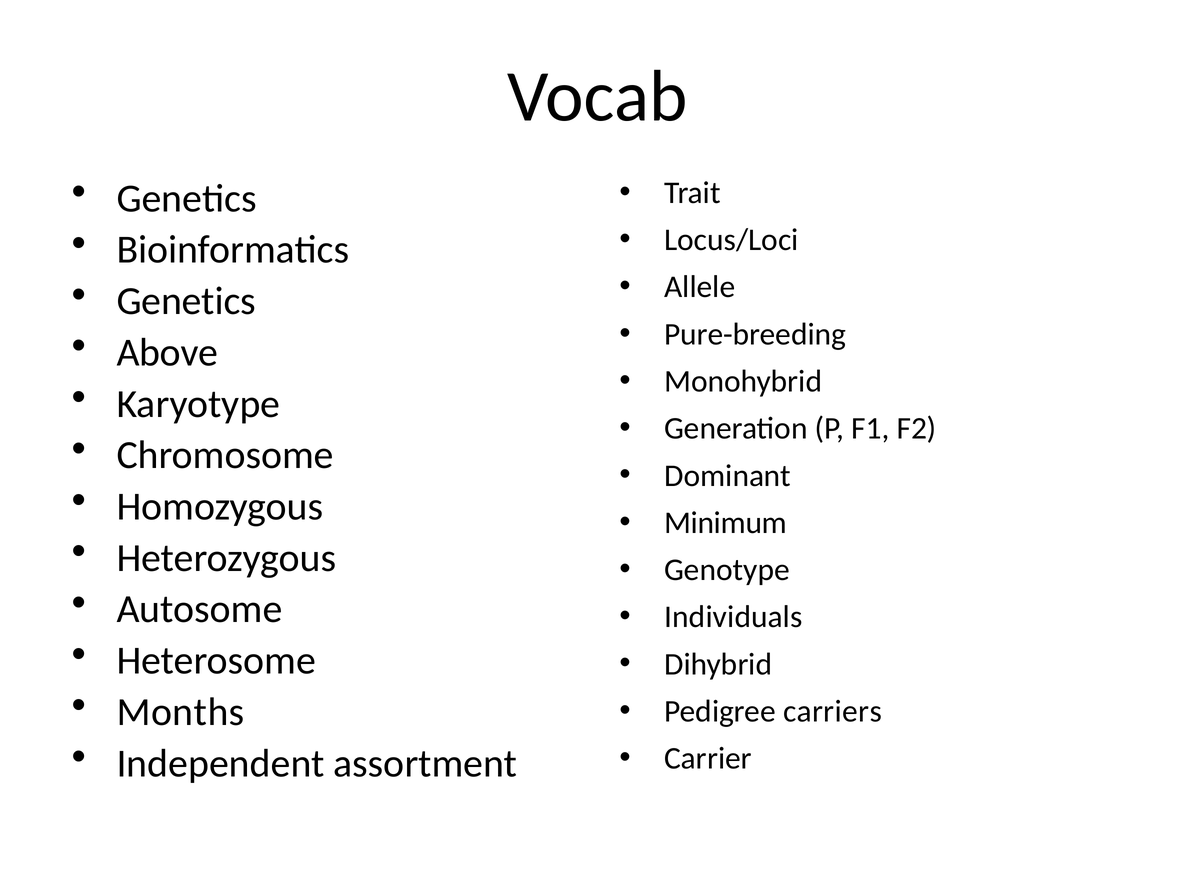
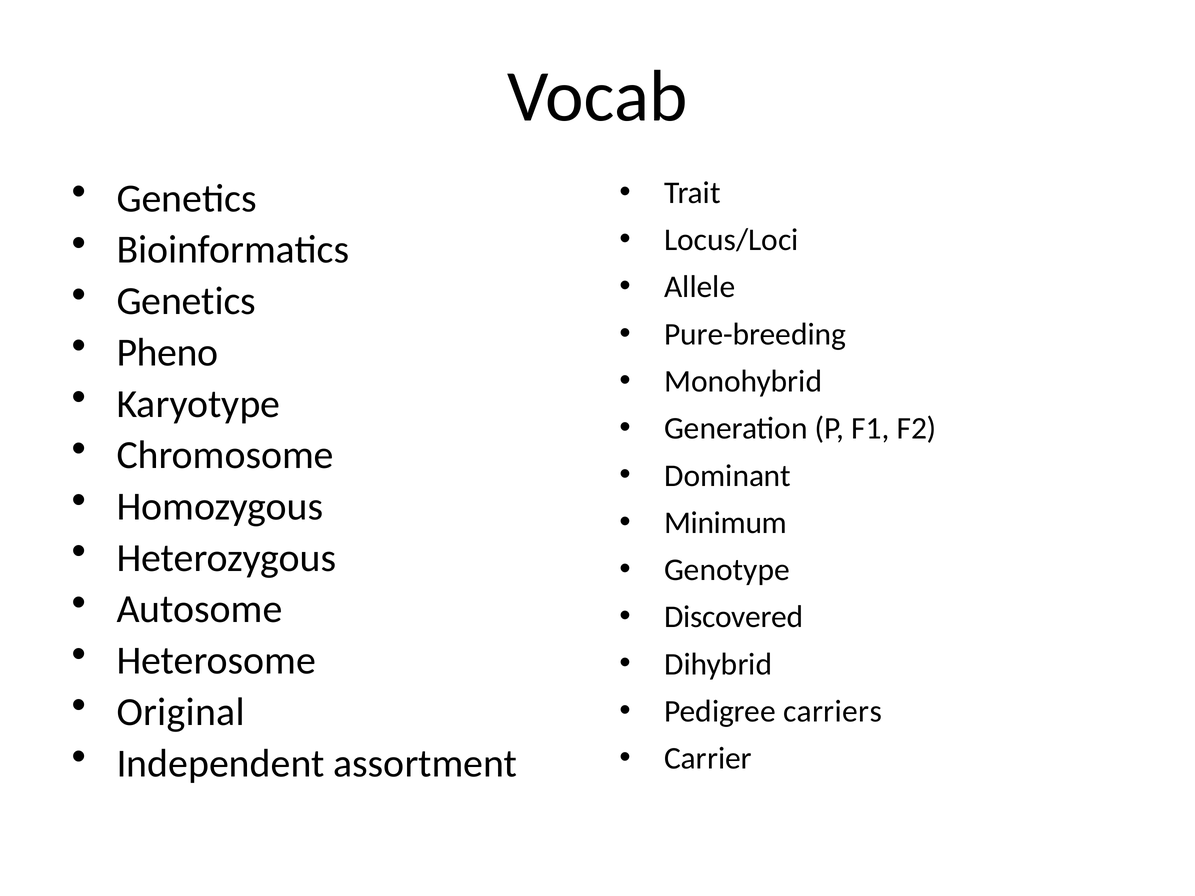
Above: Above -> Pheno
Individuals: Individuals -> Discovered
Months: Months -> Original
